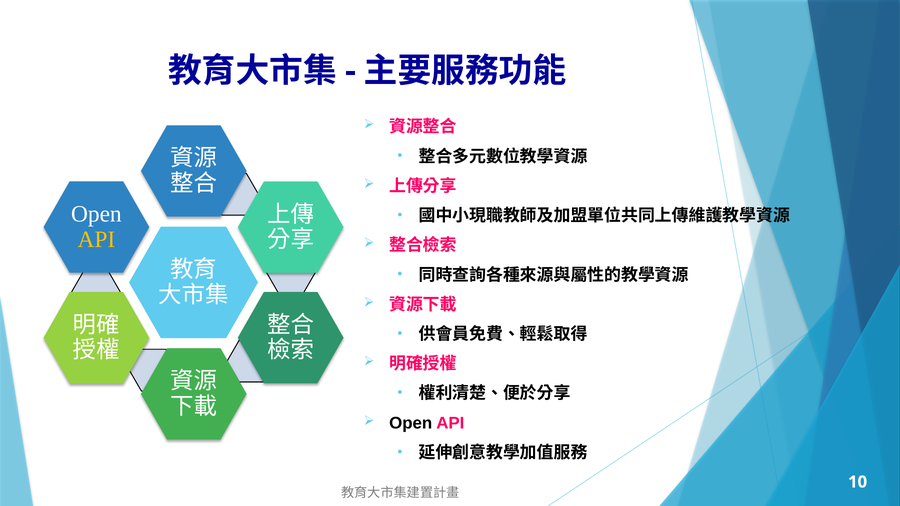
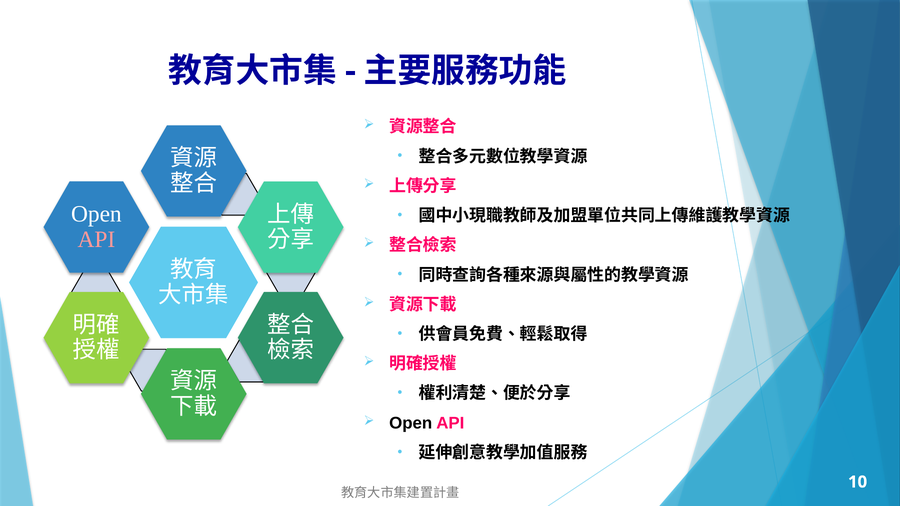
API at (96, 240) colour: yellow -> pink
